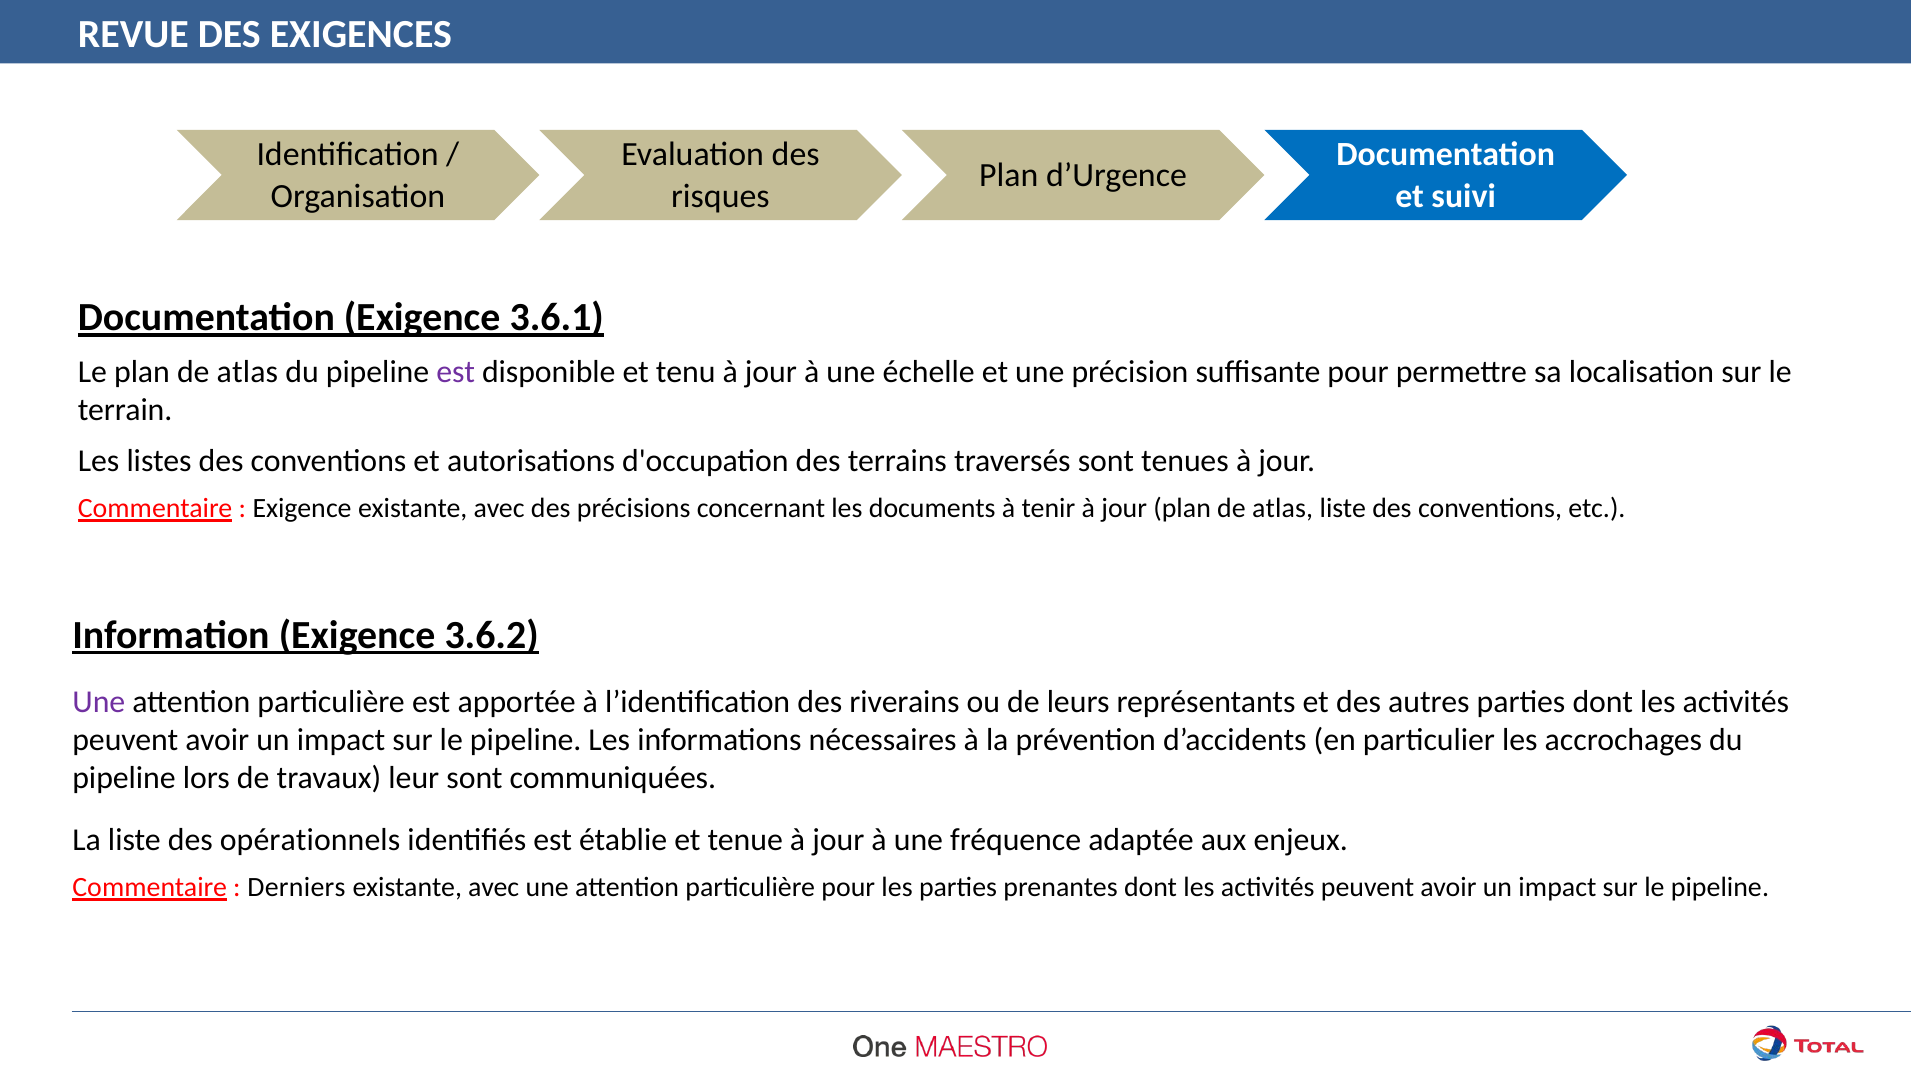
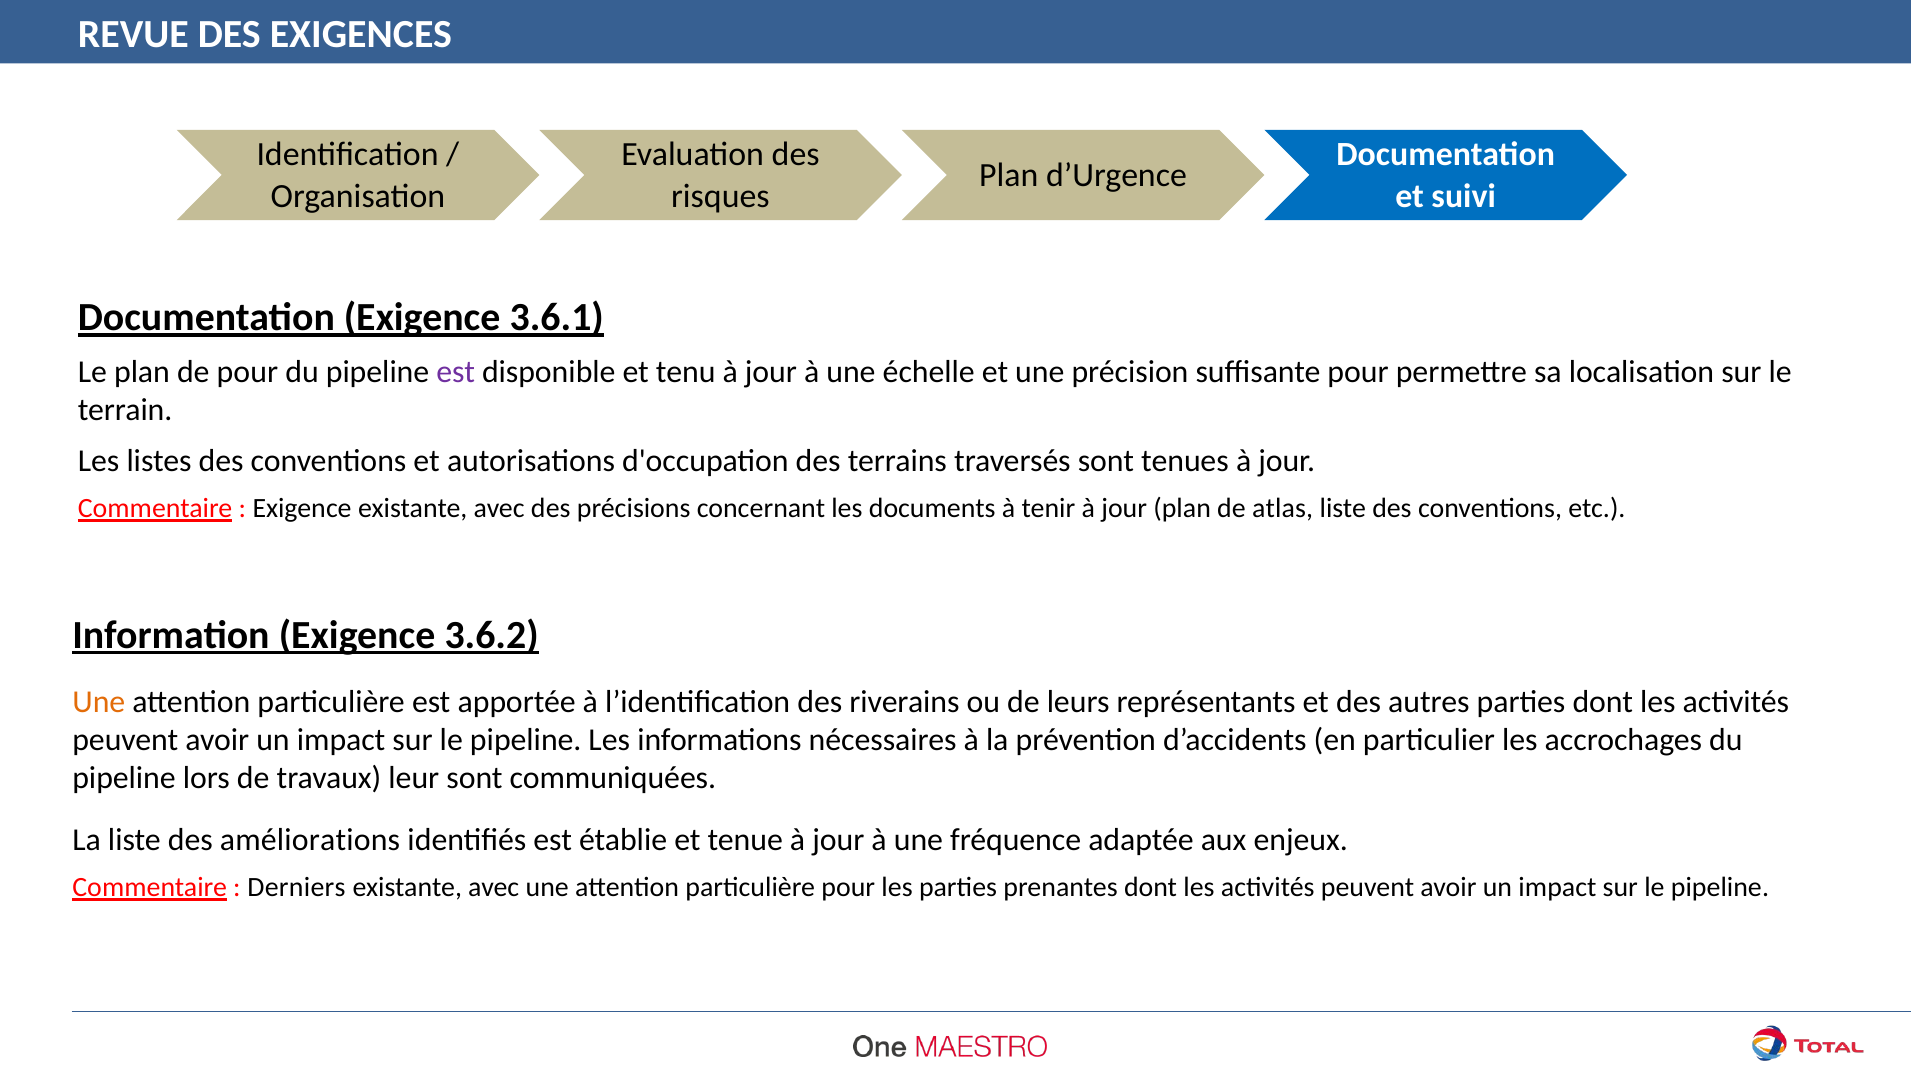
Le plan de atlas: atlas -> pour
Une at (99, 702) colour: purple -> orange
opérationnels: opérationnels -> améliorations
